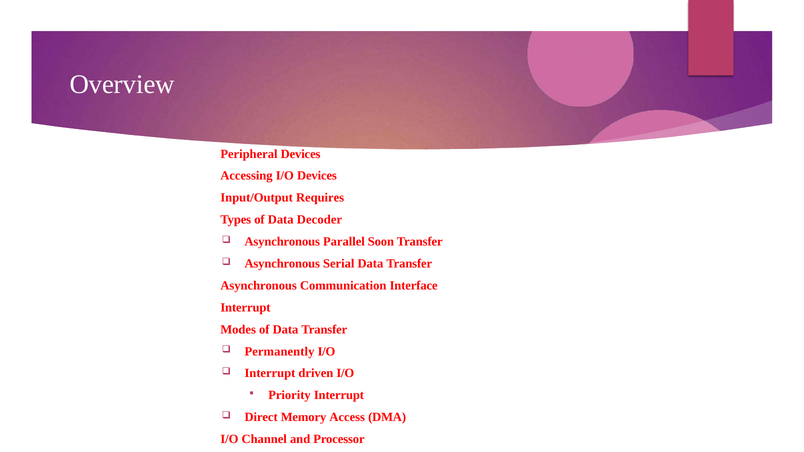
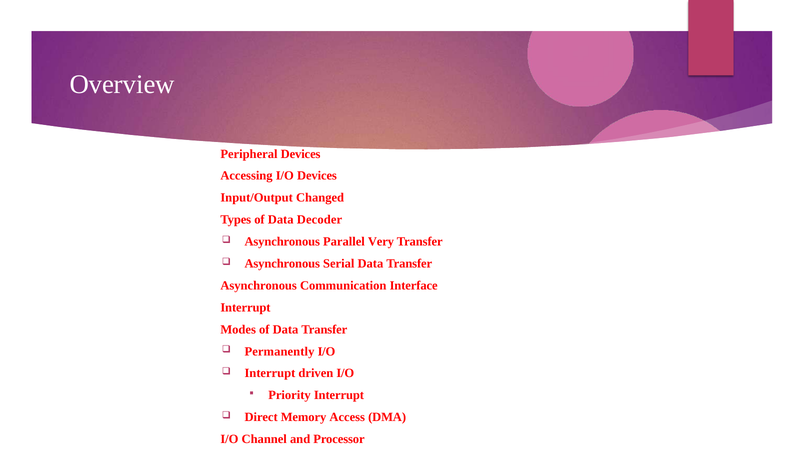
Requires: Requires -> Changed
Soon: Soon -> Very
